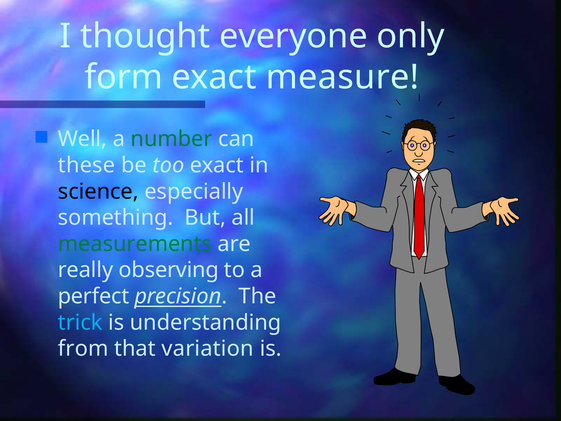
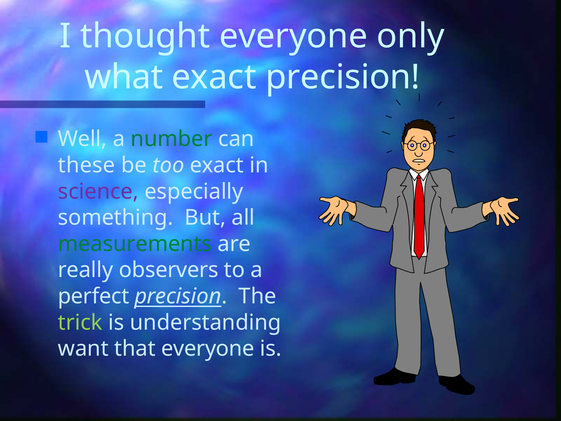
form: form -> what
exact measure: measure -> precision
science colour: black -> purple
observing: observing -> observers
trick colour: light blue -> light green
from: from -> want
that variation: variation -> everyone
